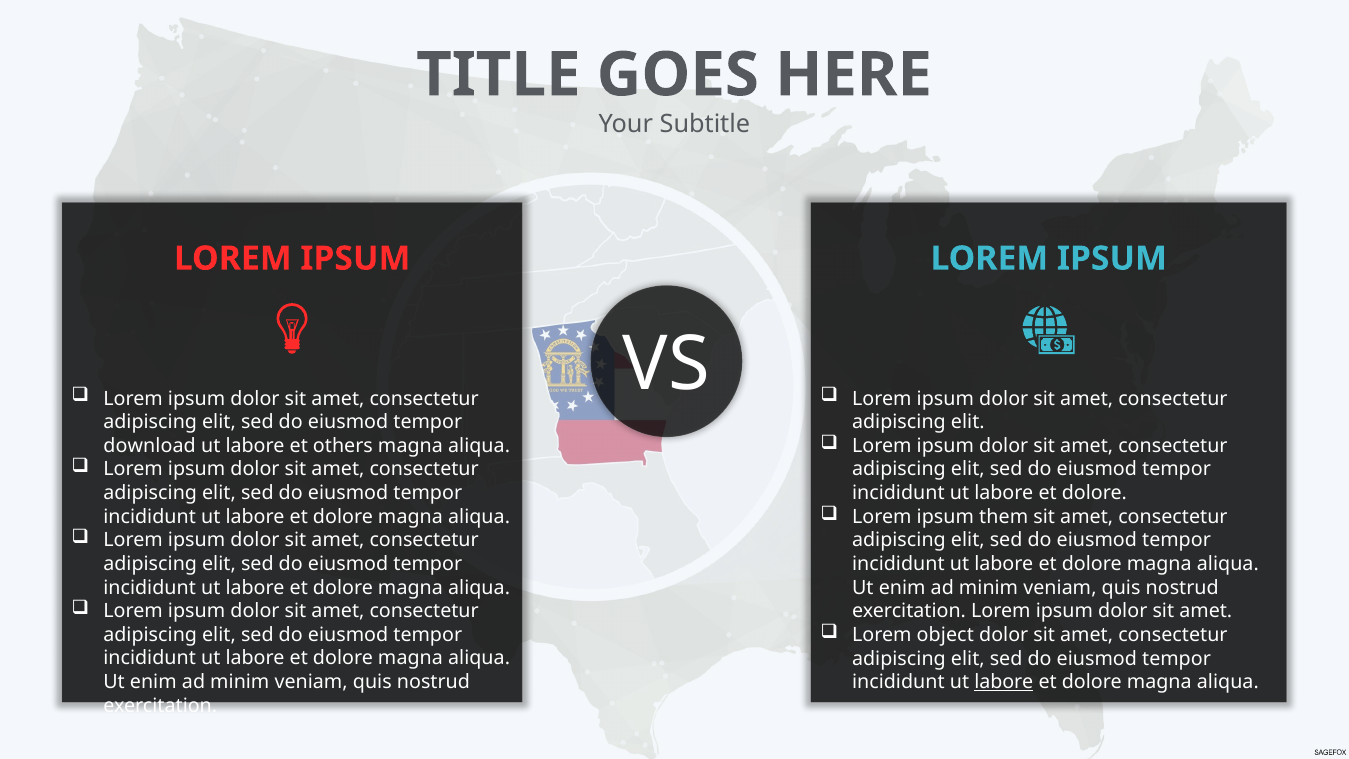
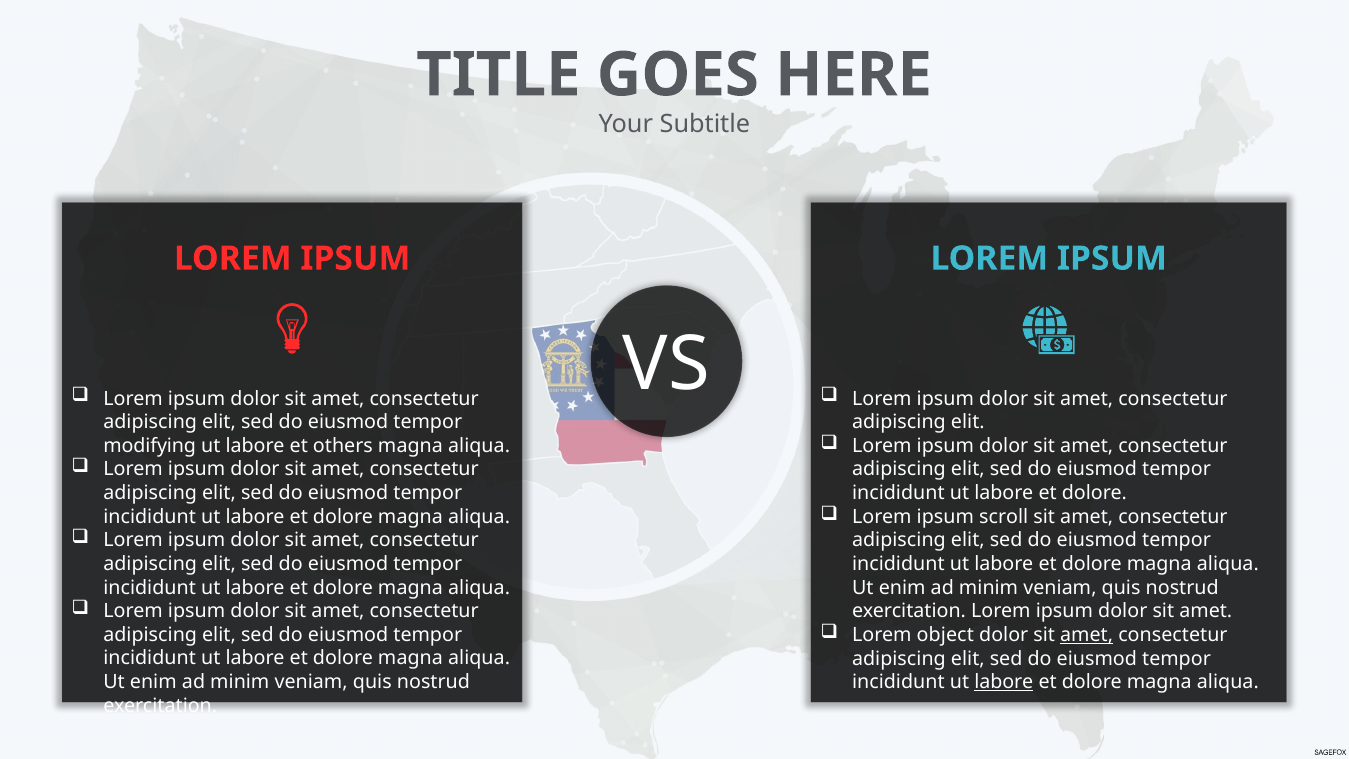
download: download -> modifying
them: them -> scroll
amet at (1087, 635) underline: none -> present
